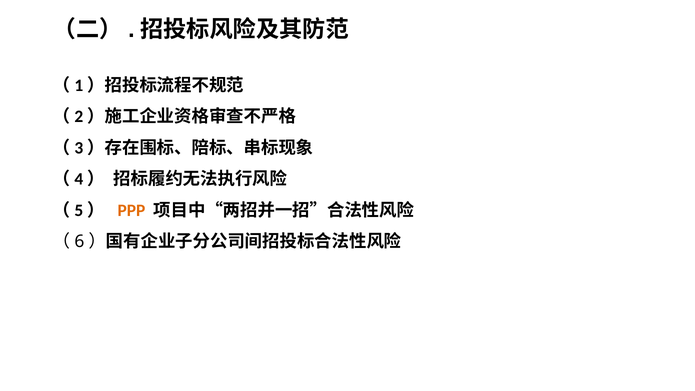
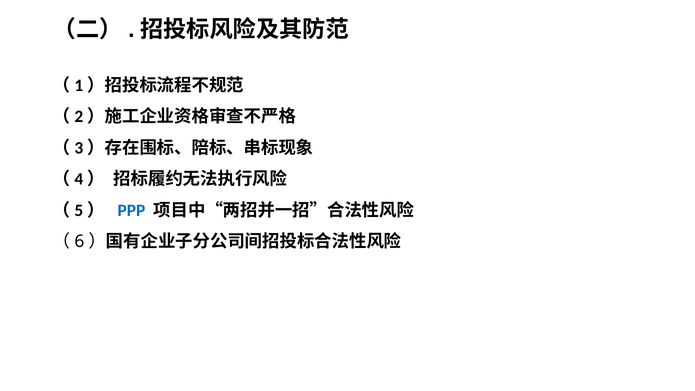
PPP colour: orange -> blue
